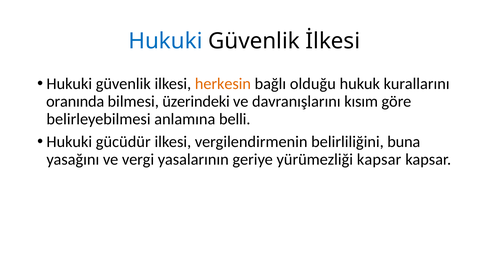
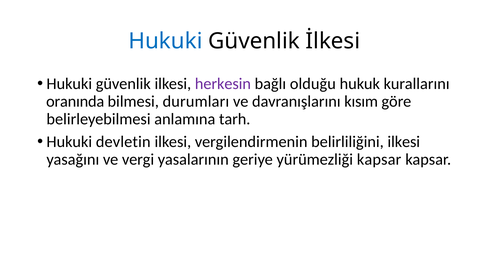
herkesin colour: orange -> purple
üzerindeki: üzerindeki -> durumları
belli: belli -> tarh
gücüdür: gücüdür -> devletin
belirliliğini buna: buna -> ilkesi
